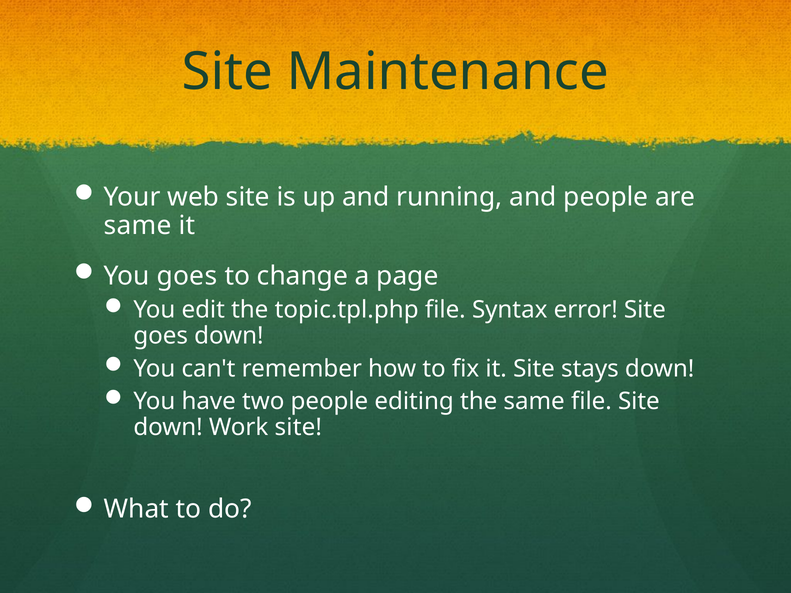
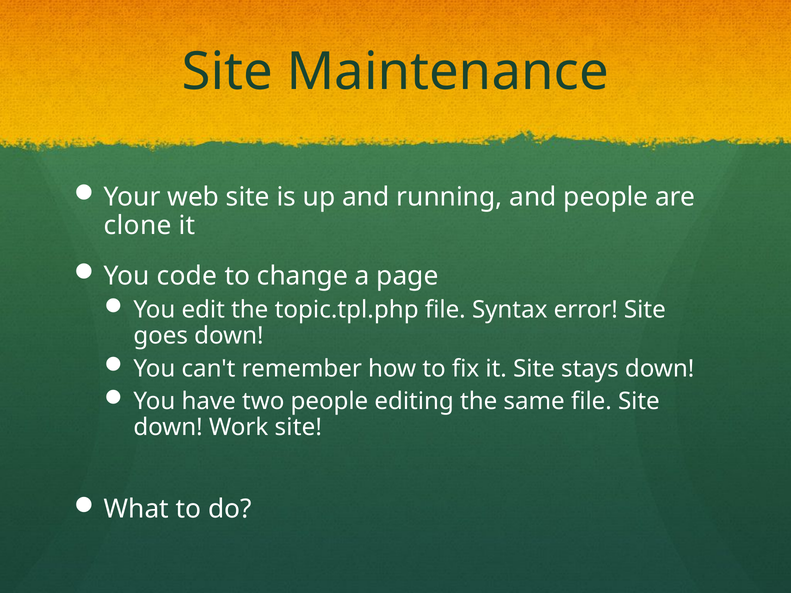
same at (138, 226): same -> clone
You goes: goes -> code
